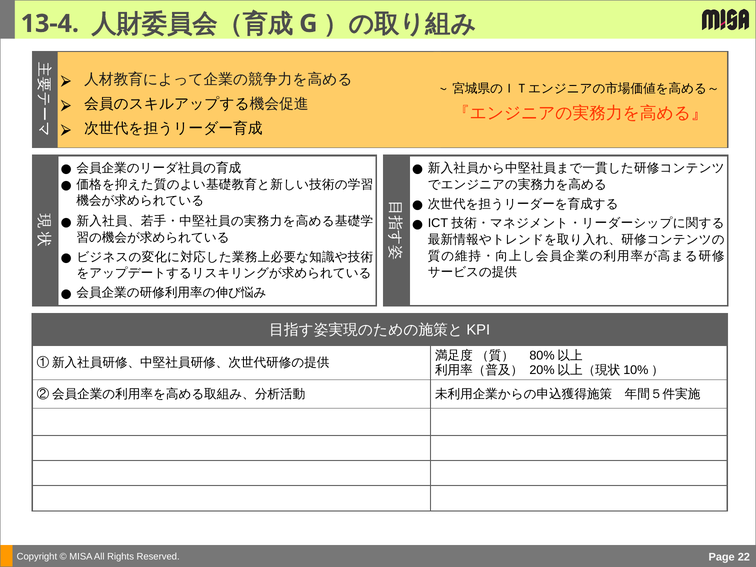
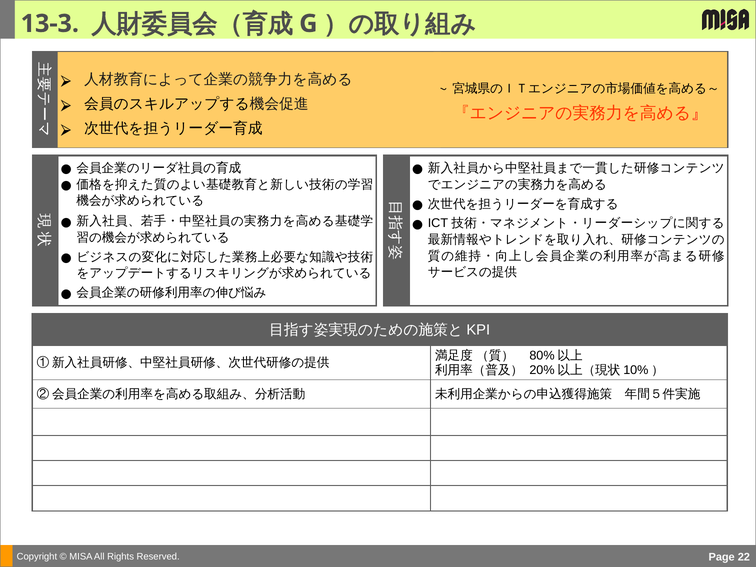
13-4: 13-4 -> 13-3
